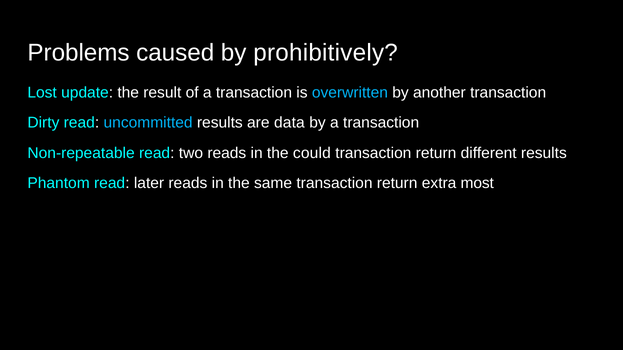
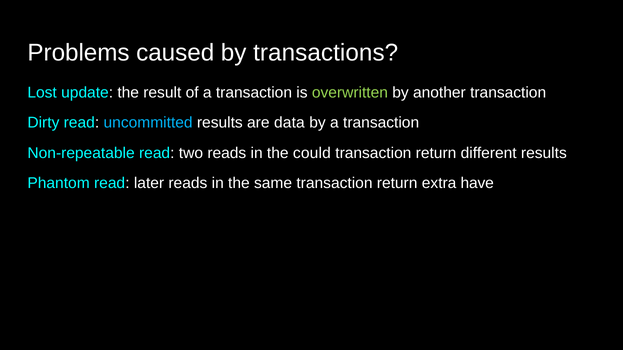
prohibitively: prohibitively -> transactions
overwritten colour: light blue -> light green
most: most -> have
